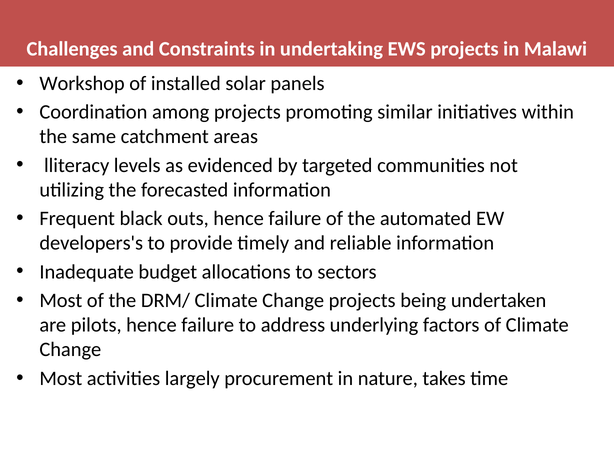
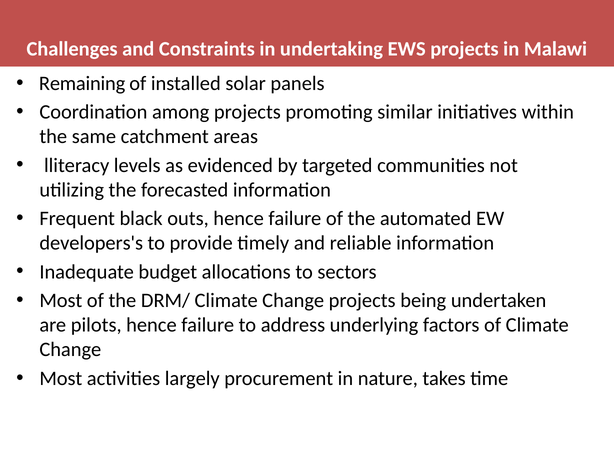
Workshop: Workshop -> Remaining
